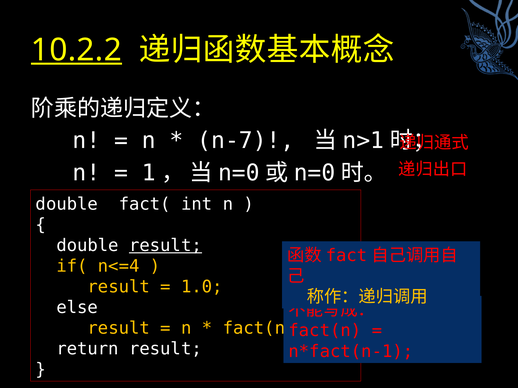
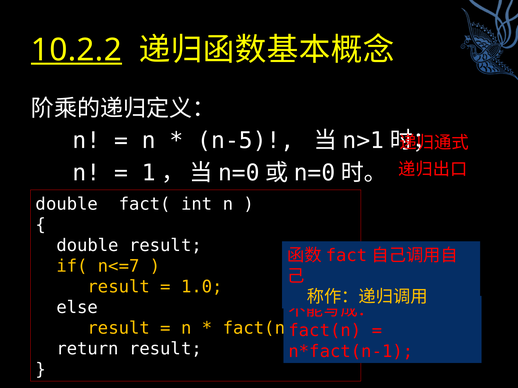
n-7: n-7 -> n-5
result at (165, 246) underline: present -> none
n<=4: n<=4 -> n<=7
